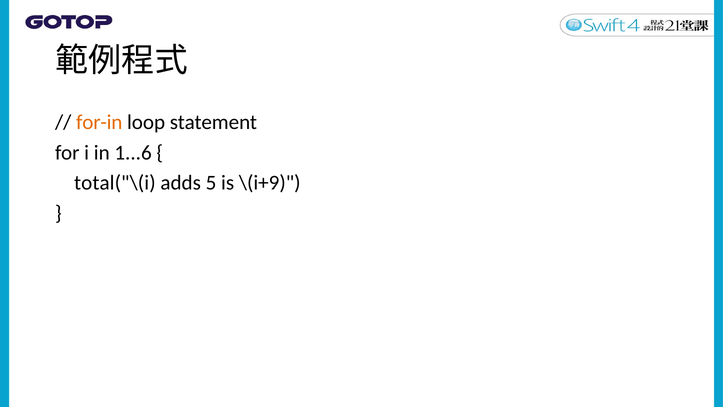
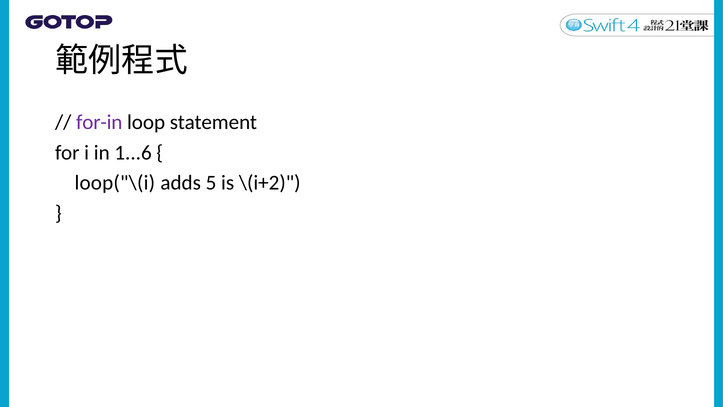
for-in colour: orange -> purple
total("\(i: total("\(i -> loop("\(i
\(i+9: \(i+9 -> \(i+2
